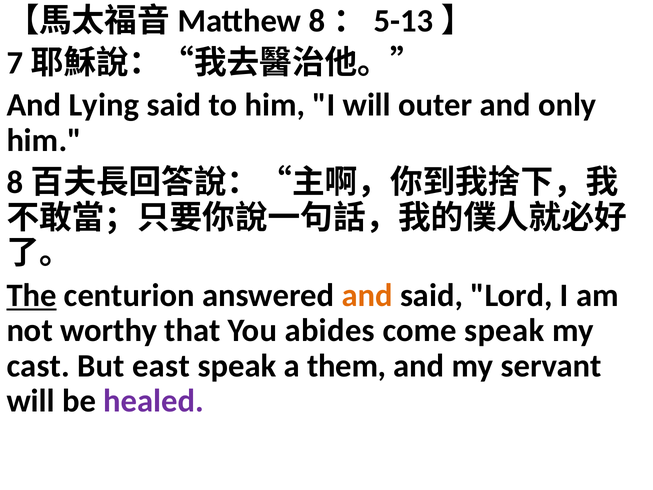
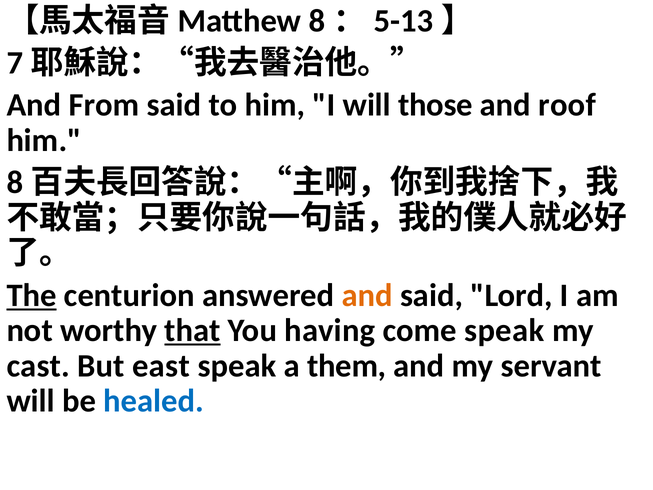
Lying: Lying -> From
outer: outer -> those
only: only -> roof
that underline: none -> present
abides: abides -> having
healed colour: purple -> blue
